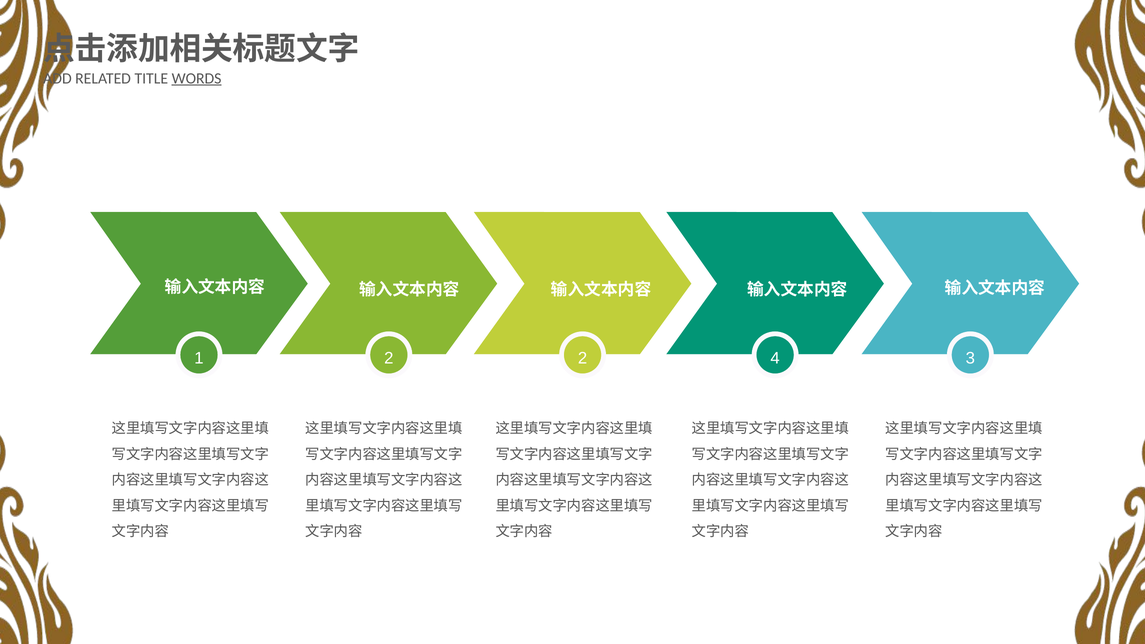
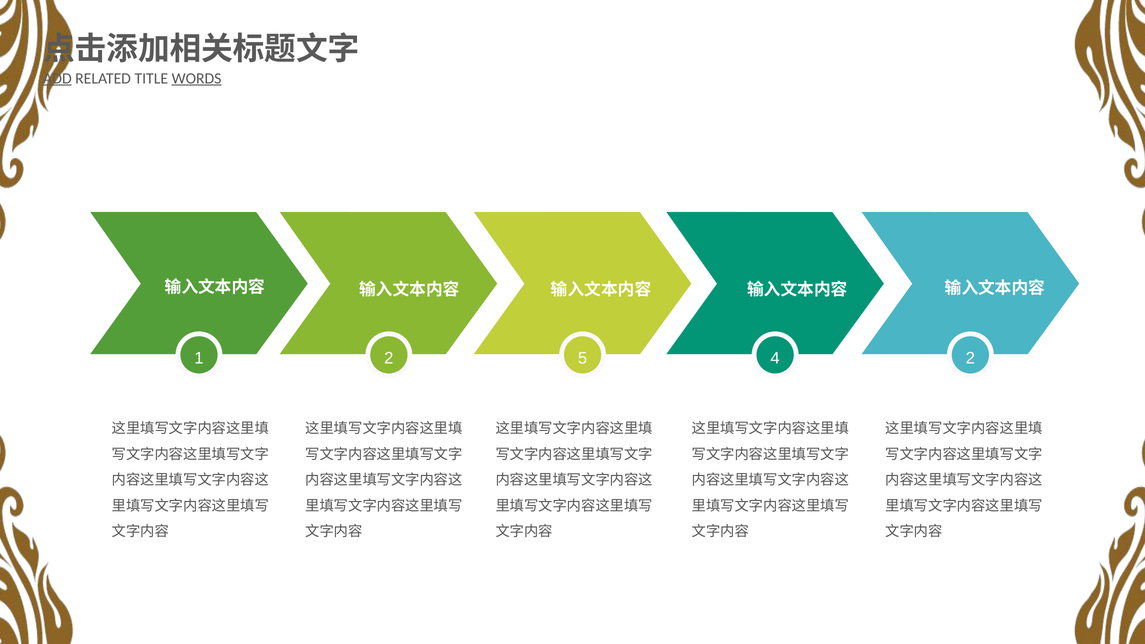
ADD underline: none -> present
2 2: 2 -> 5
4 3: 3 -> 2
